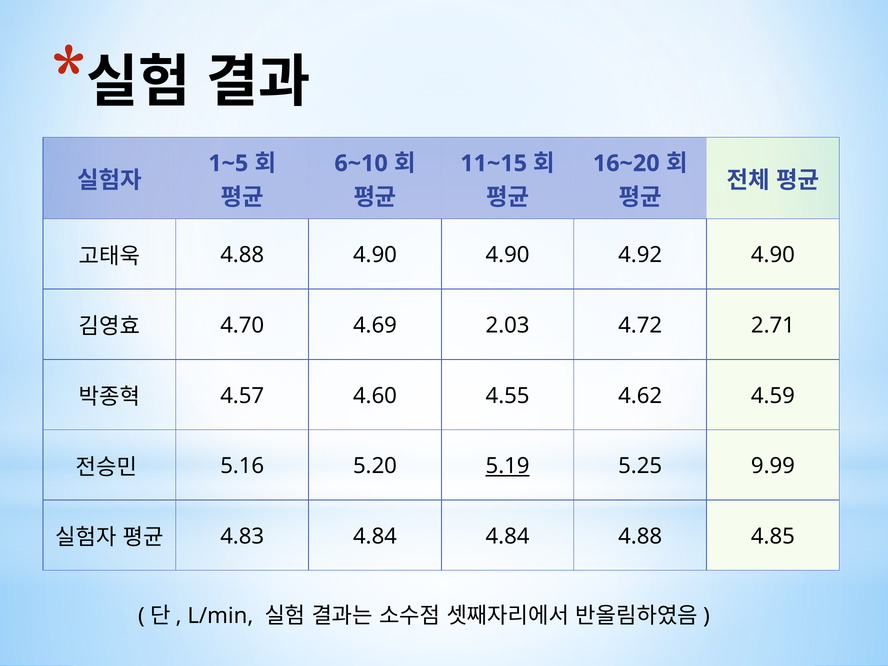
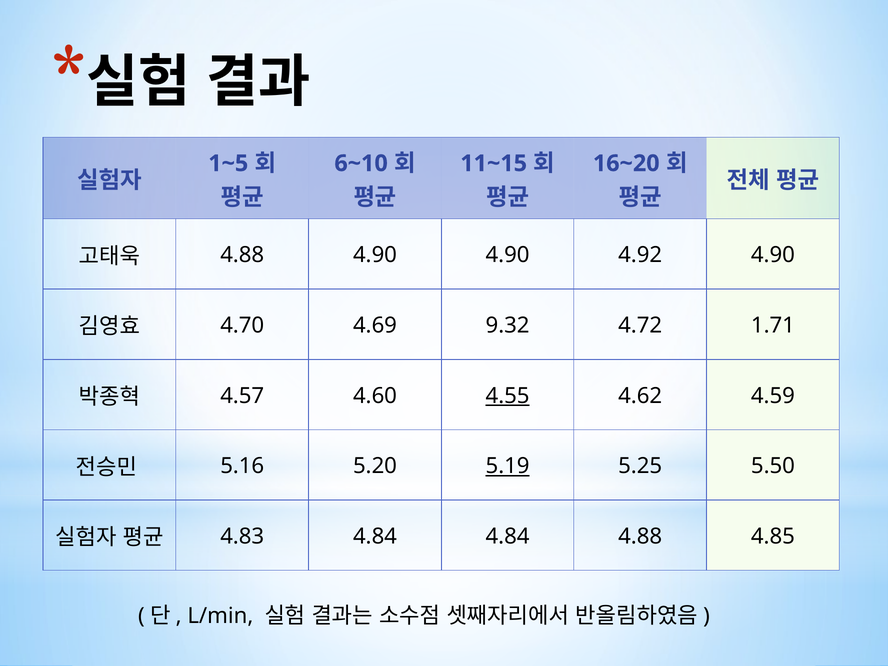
2.03: 2.03 -> 9.32
2.71: 2.71 -> 1.71
4.55 underline: none -> present
9.99: 9.99 -> 5.50
